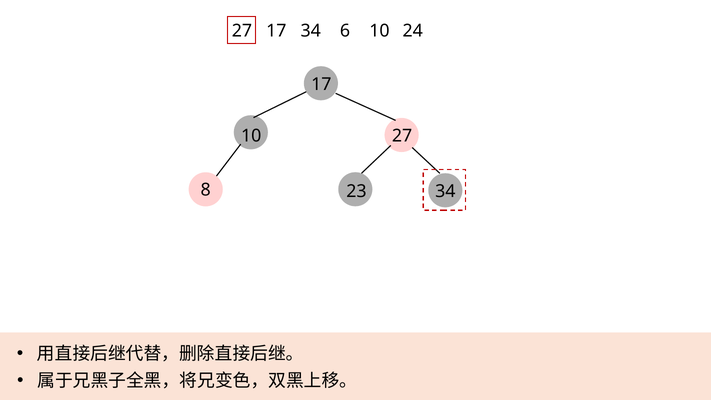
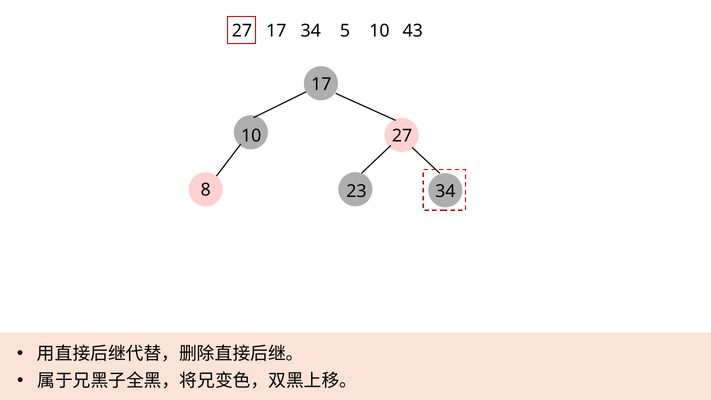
6: 6 -> 5
24: 24 -> 43
